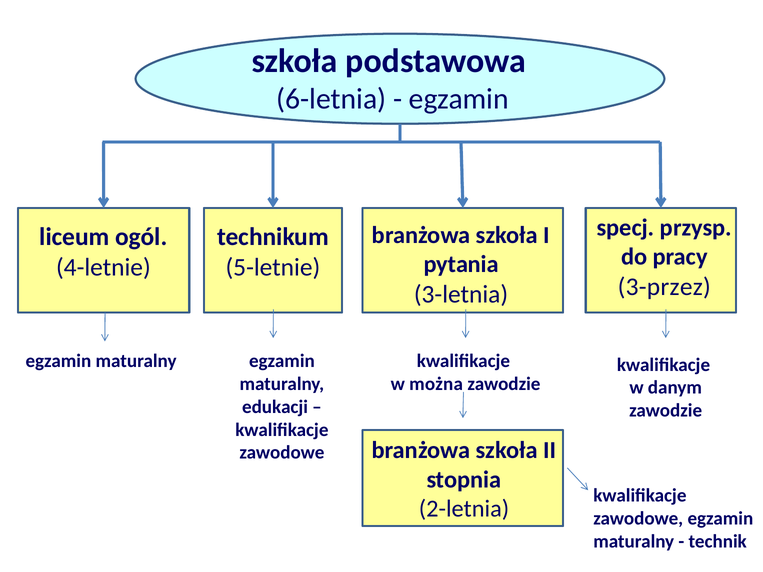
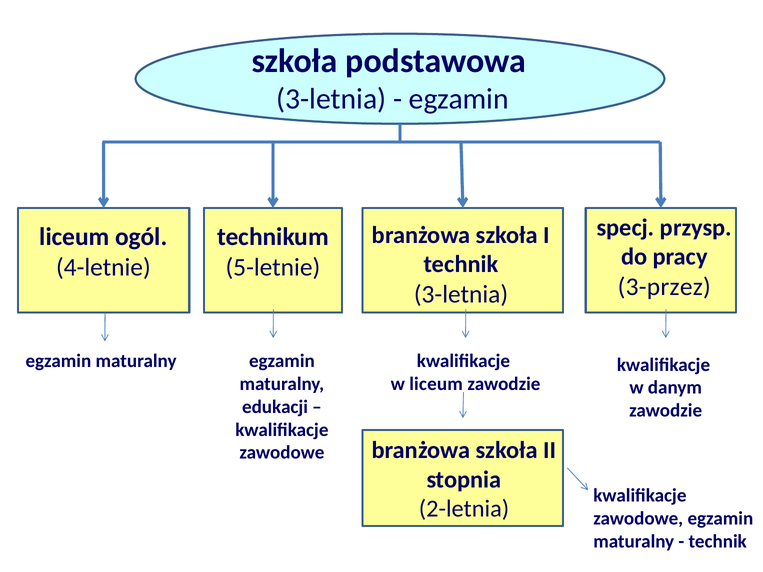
6-letnia at (331, 99): 6-letnia -> 3-letnia
pytania at (461, 265): pytania -> technik
w można: można -> liceum
